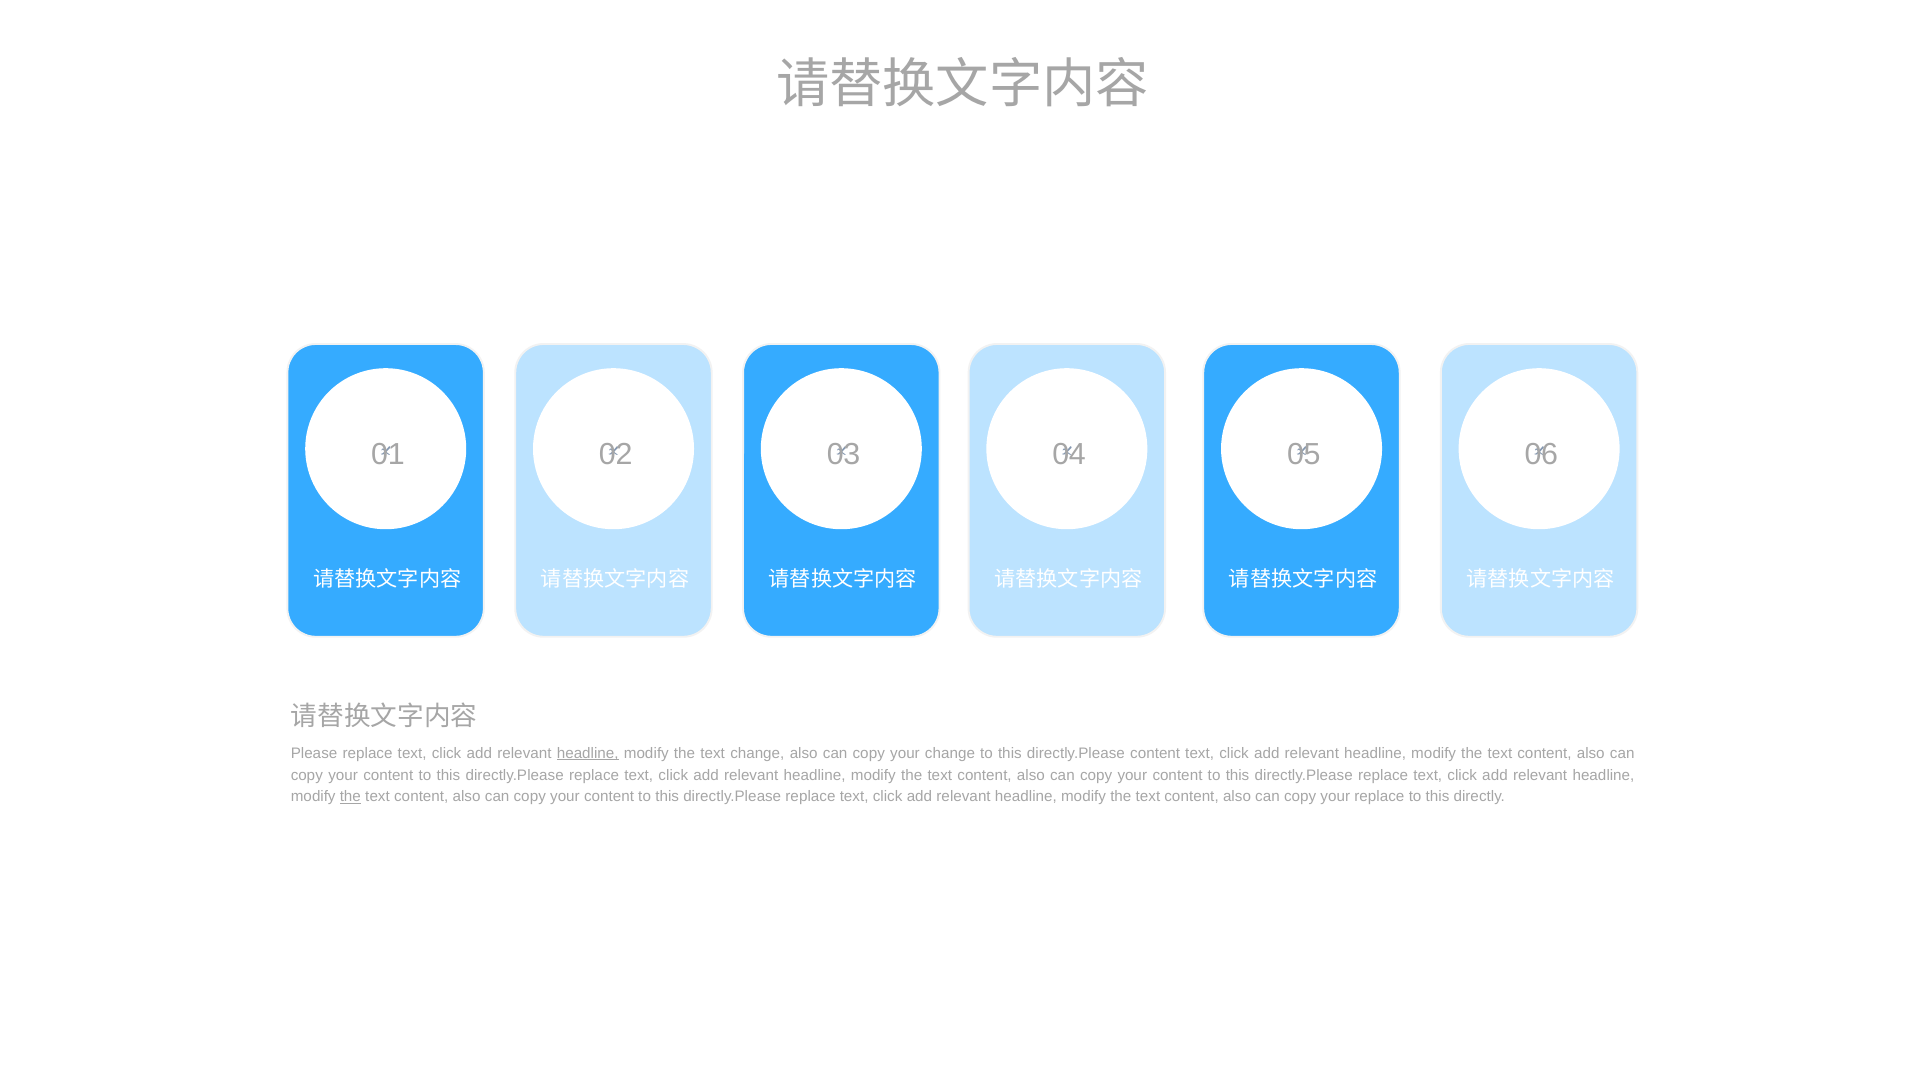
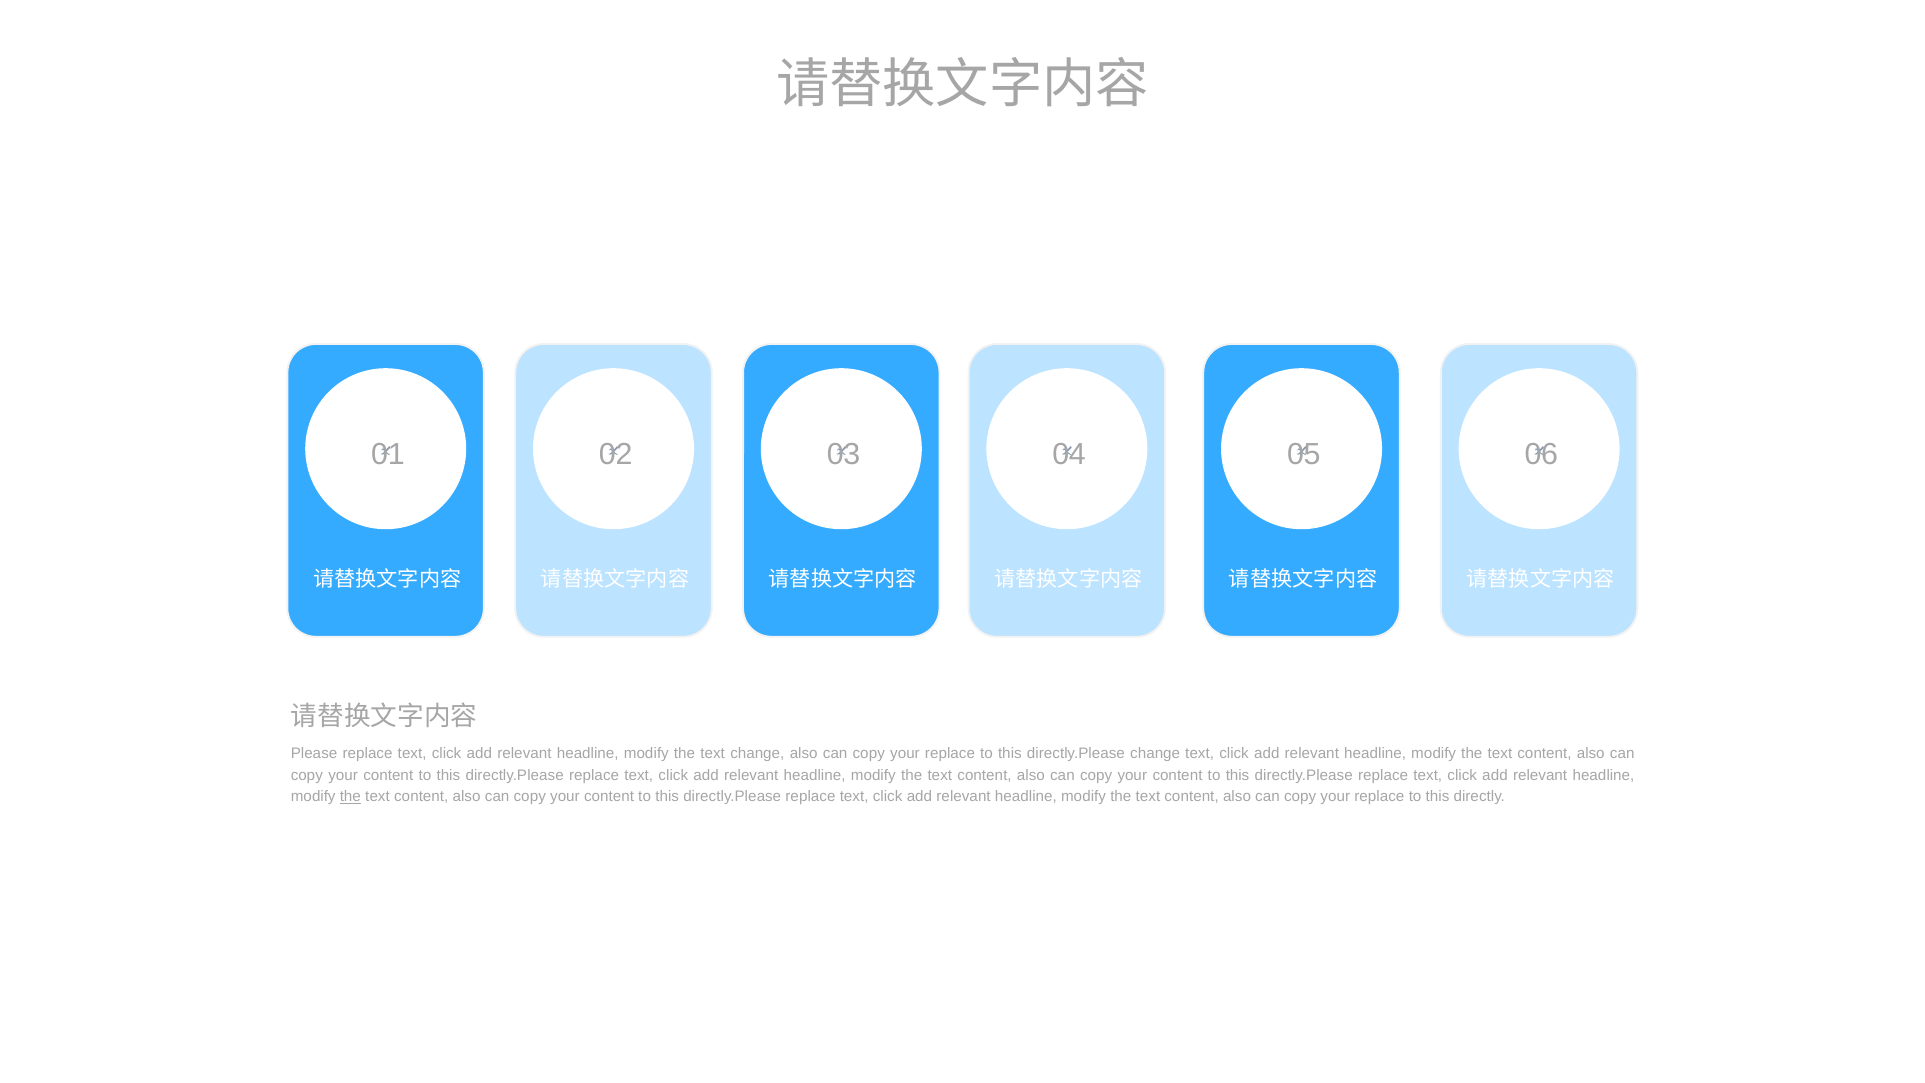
headline at (588, 753) underline: present -> none
change at (950, 753): change -> replace
directly.Please content: content -> change
